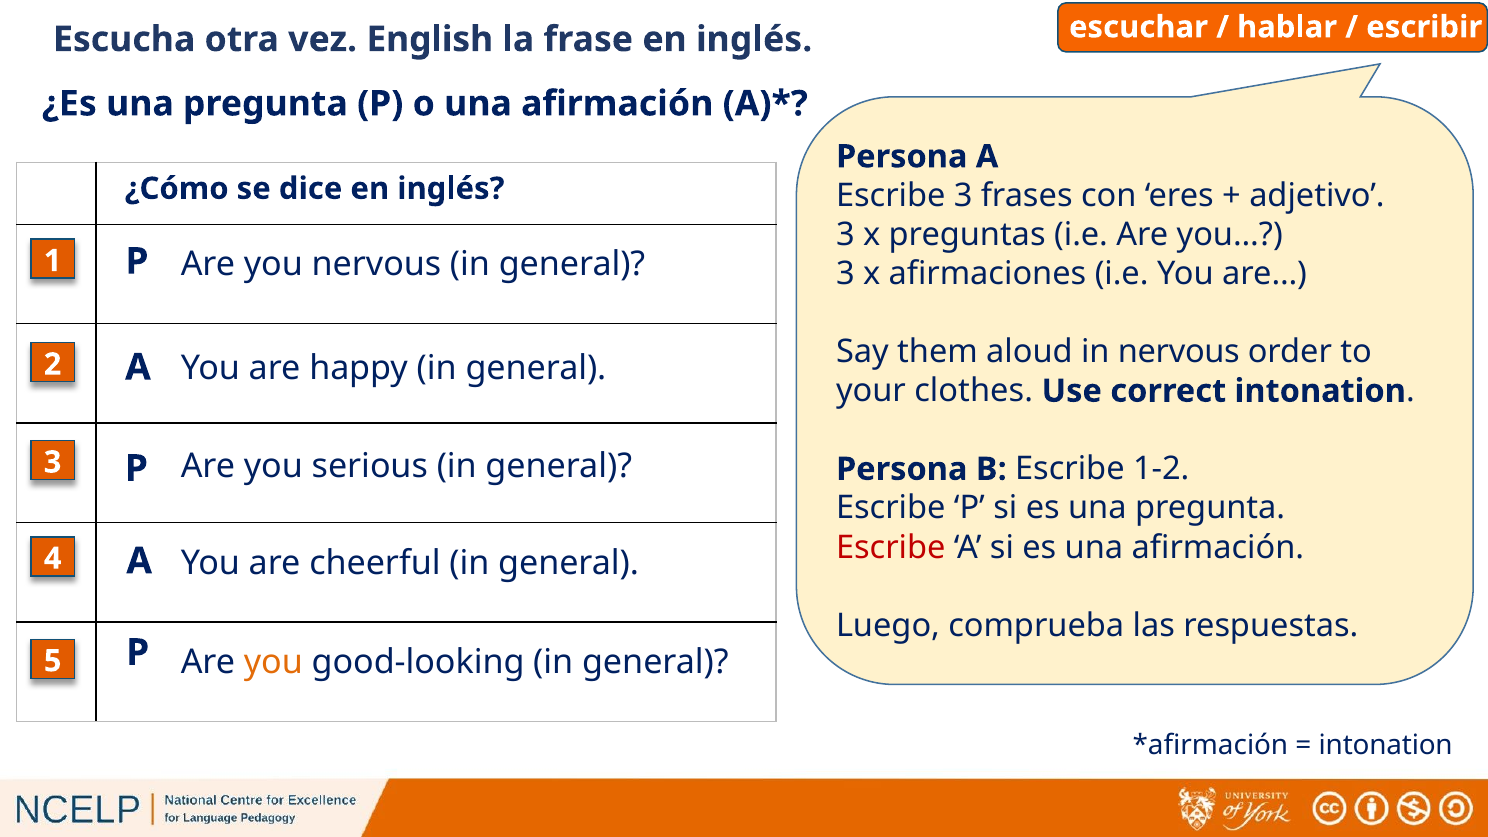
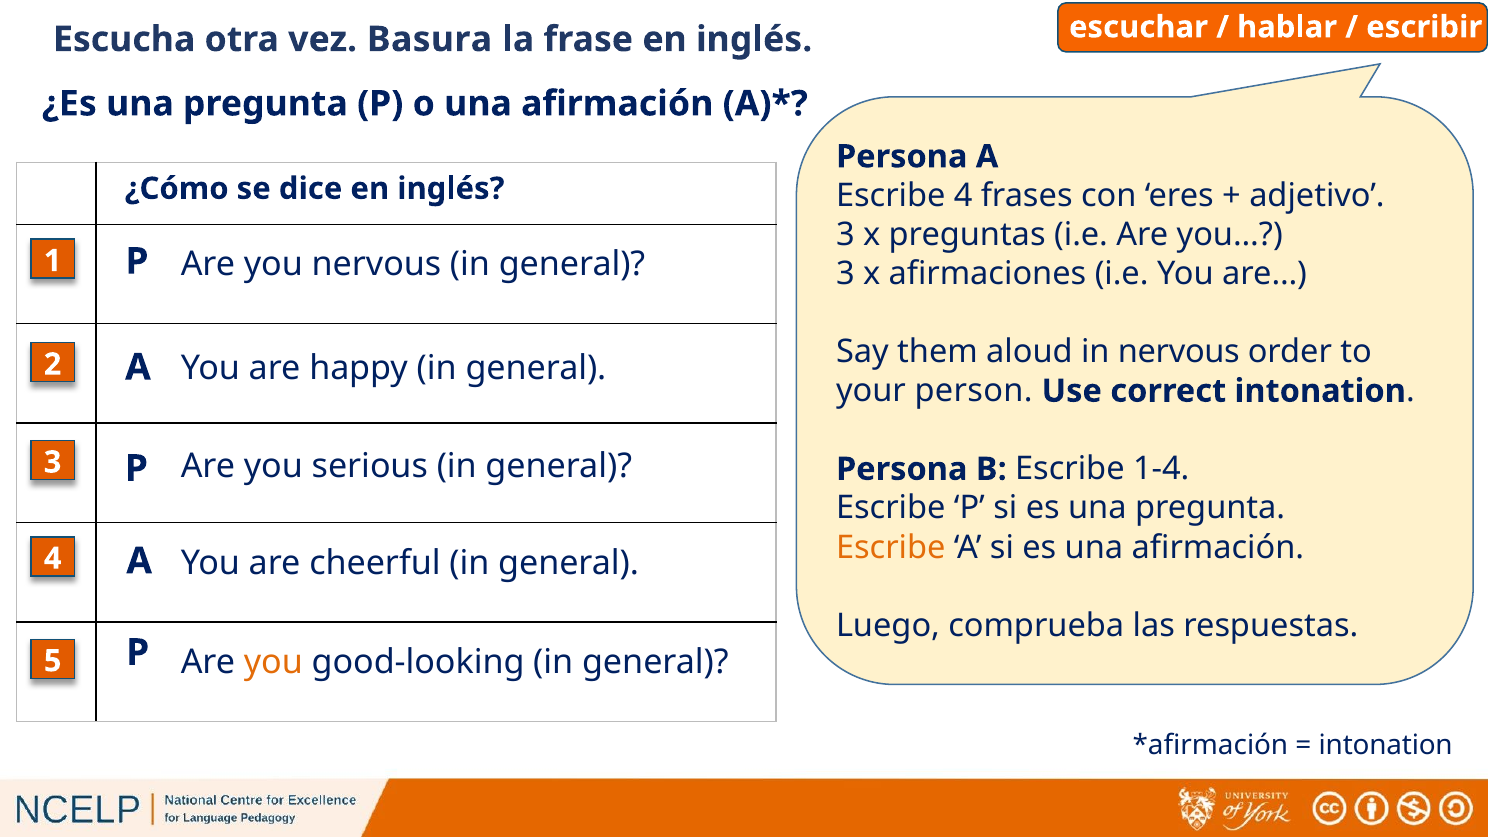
English: English -> Basura
Escribe 3: 3 -> 4
clothes: clothes -> person
1-2: 1-2 -> 1-4
Escribe at (891, 547) colour: red -> orange
